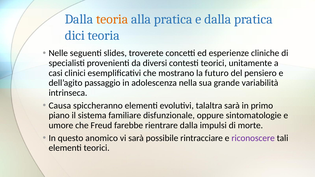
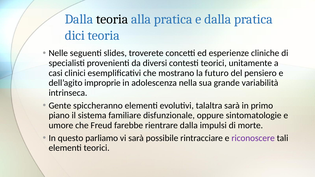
teoria at (112, 19) colour: orange -> black
passaggio: passaggio -> improprie
Causa: Causa -> Gente
anomico: anomico -> parliamo
